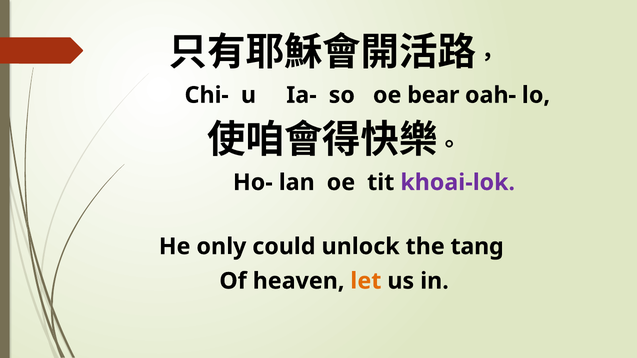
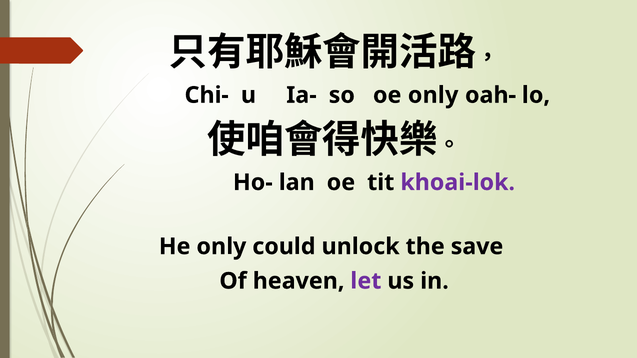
oe bear: bear -> only
tang: tang -> save
let colour: orange -> purple
